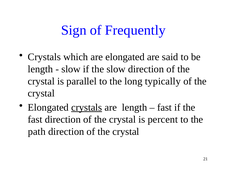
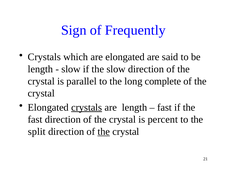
typically: typically -> complete
path: path -> split
the at (104, 132) underline: none -> present
